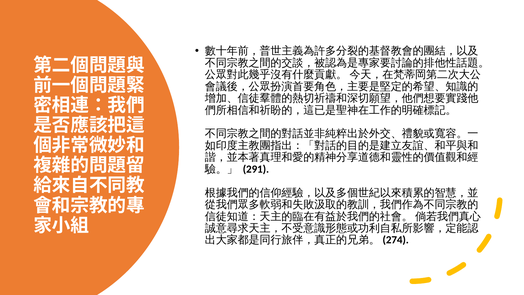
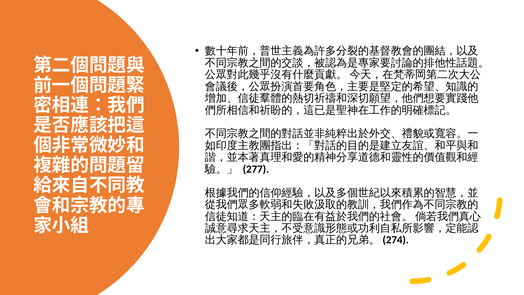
291: 291 -> 277
